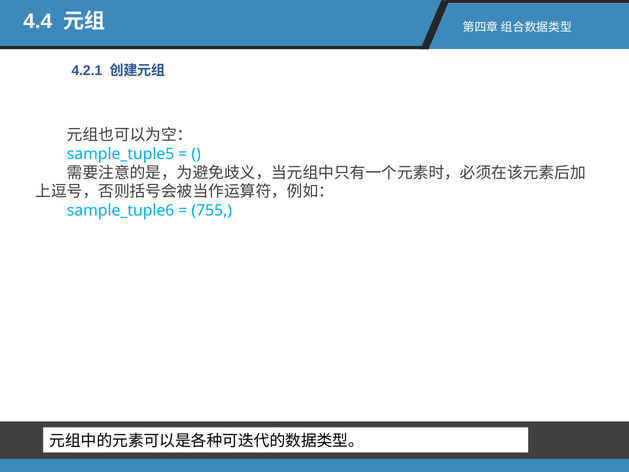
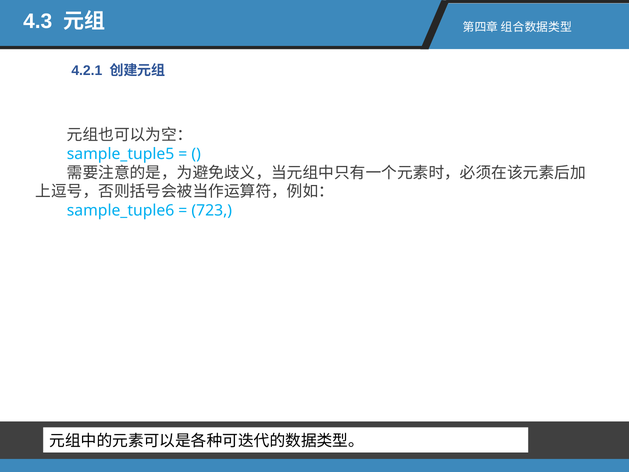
4.4: 4.4 -> 4.3
755: 755 -> 723
